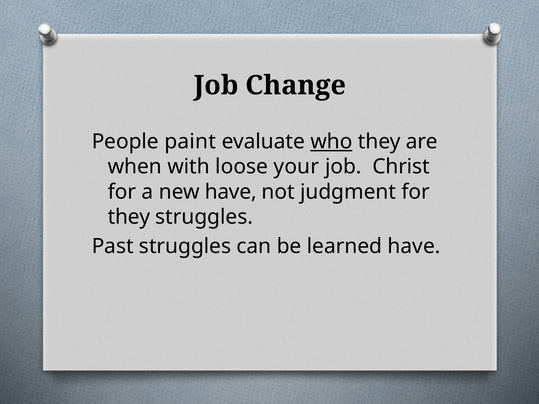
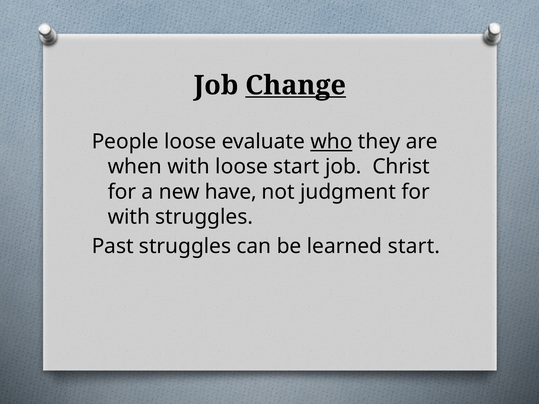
Change underline: none -> present
People paint: paint -> loose
loose your: your -> start
they at (129, 217): they -> with
learned have: have -> start
